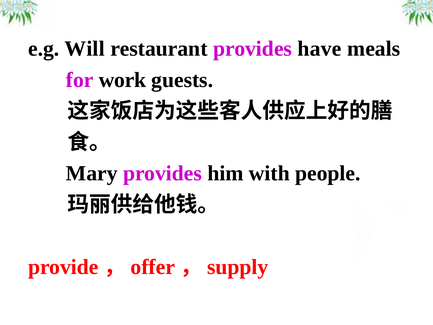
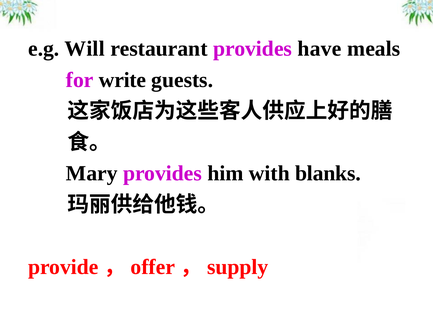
work: work -> write
people: people -> blanks
